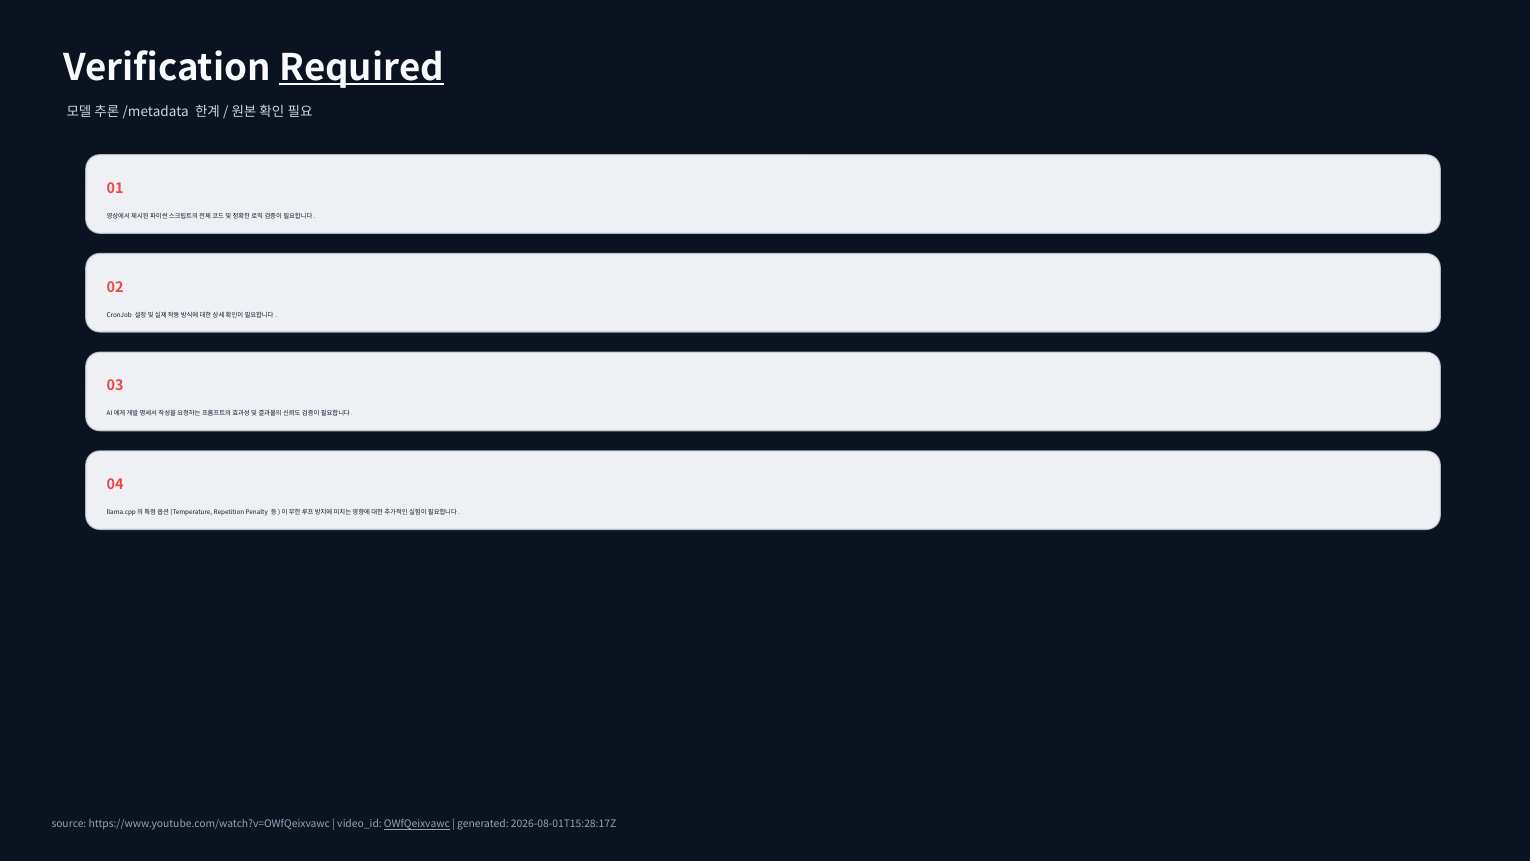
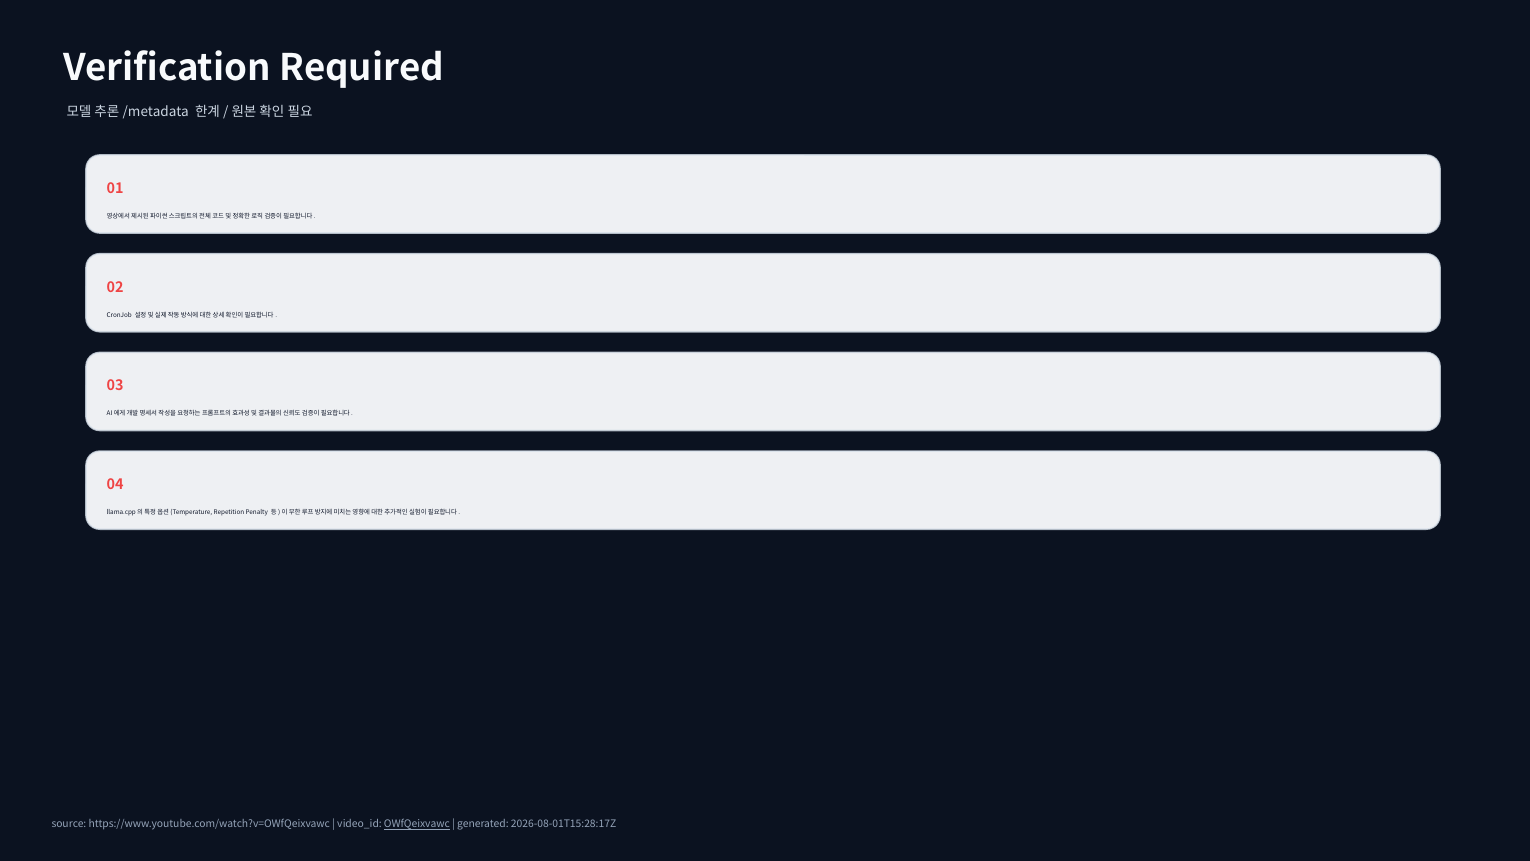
Required underline: present -> none
